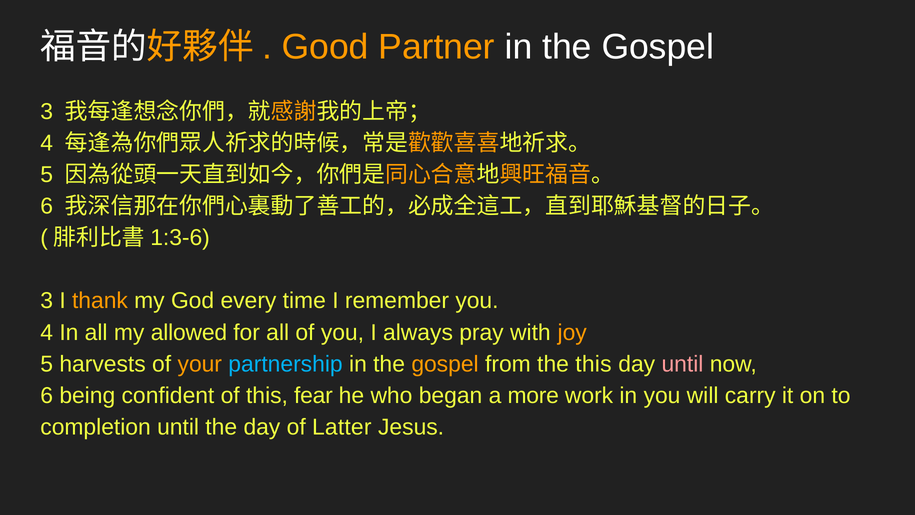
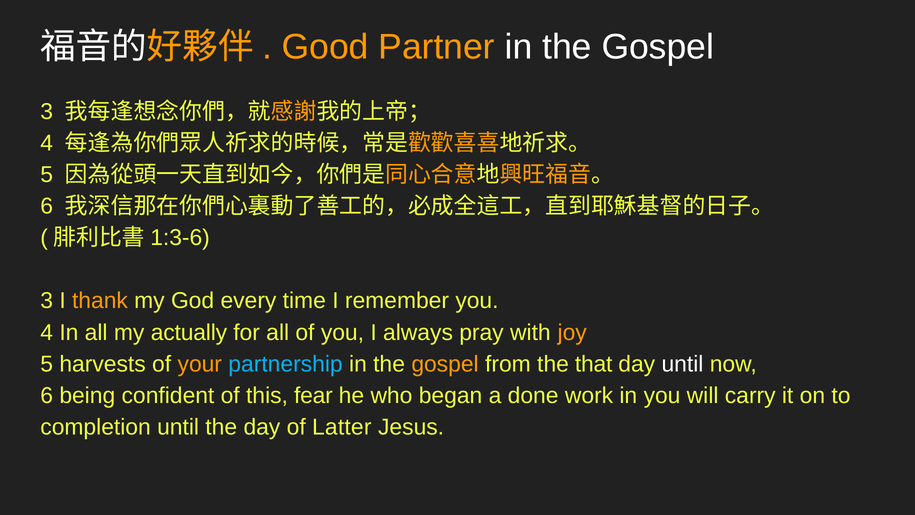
allowed: allowed -> actually
the this: this -> that
until at (682, 364) colour: pink -> white
more: more -> done
